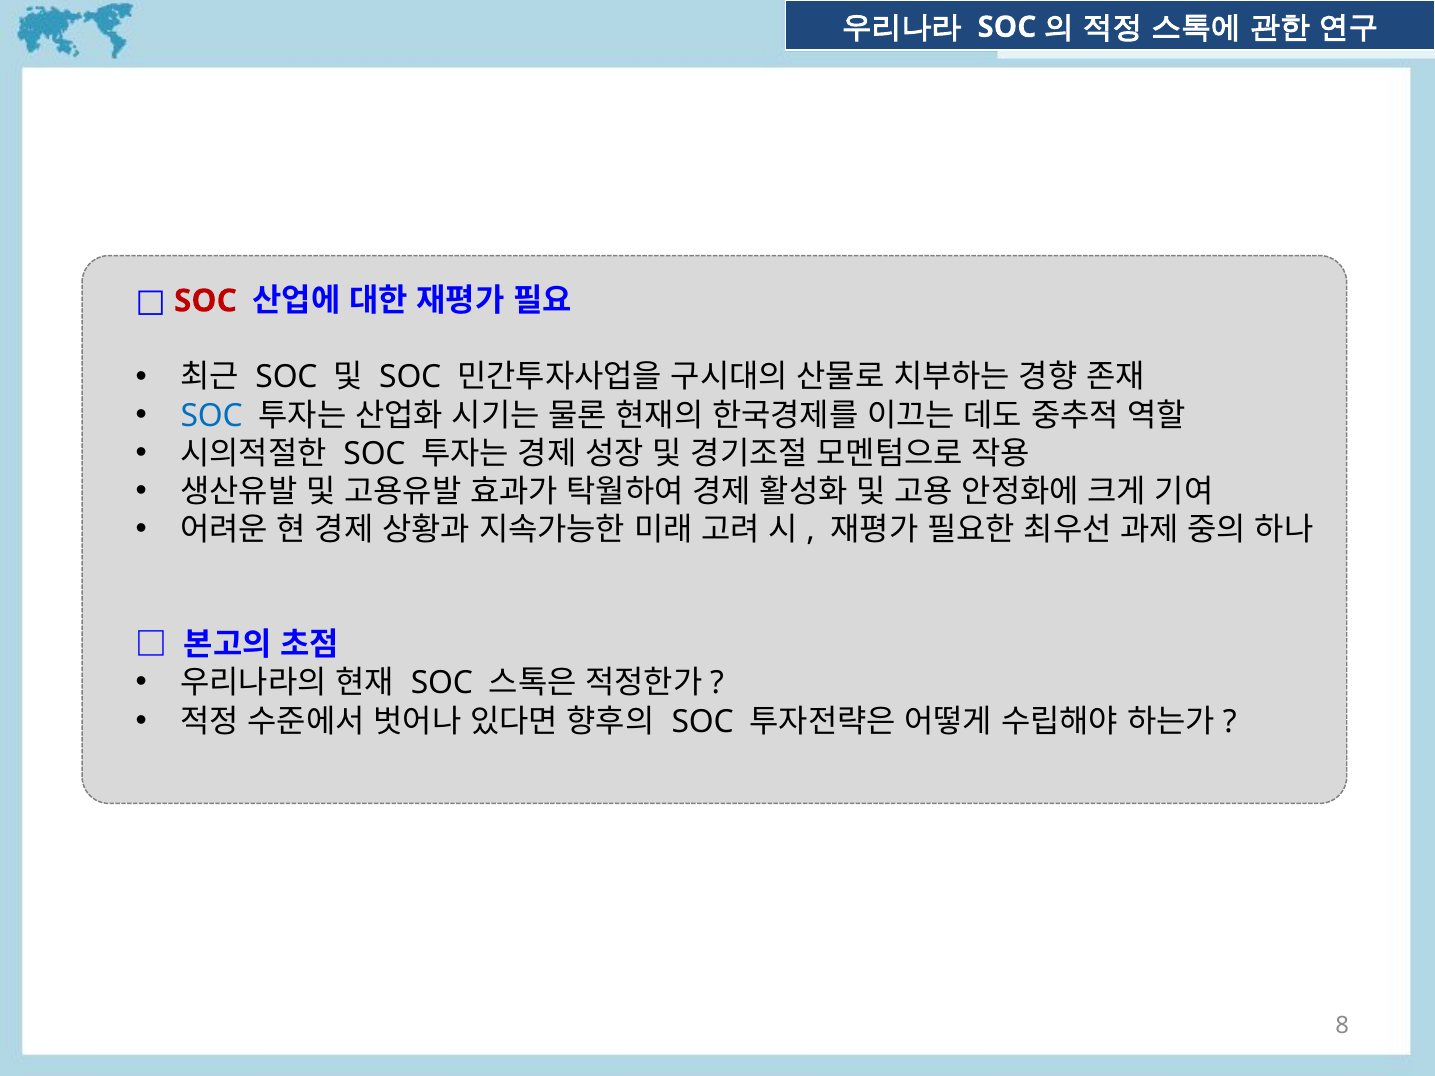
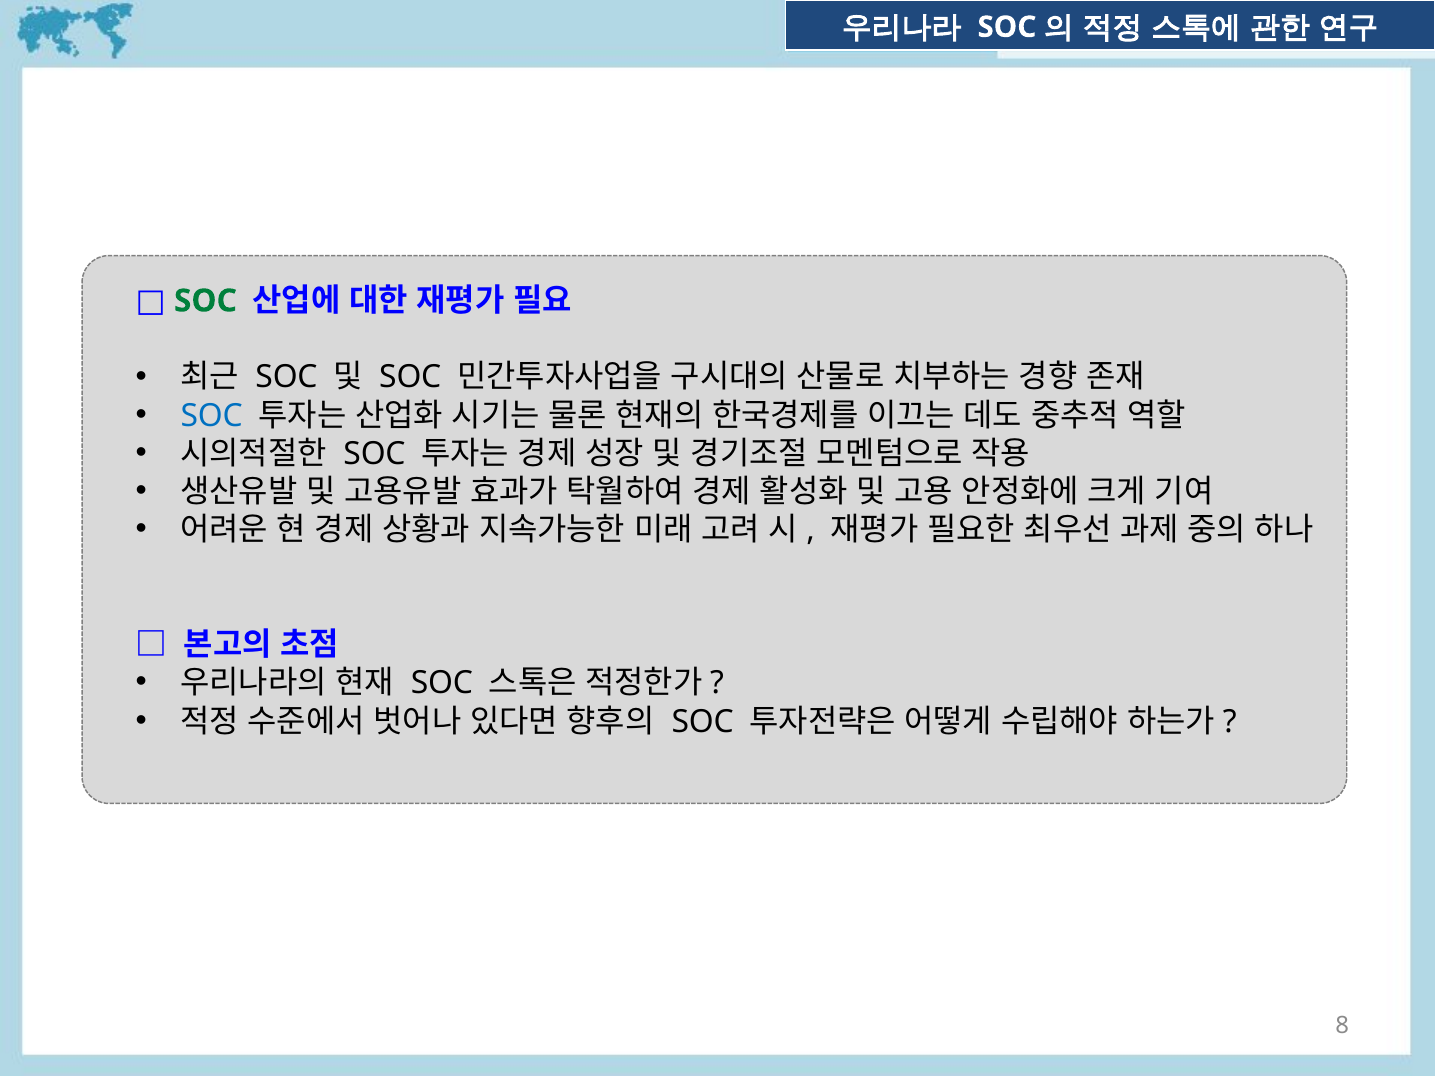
SOC at (205, 301) colour: red -> green
